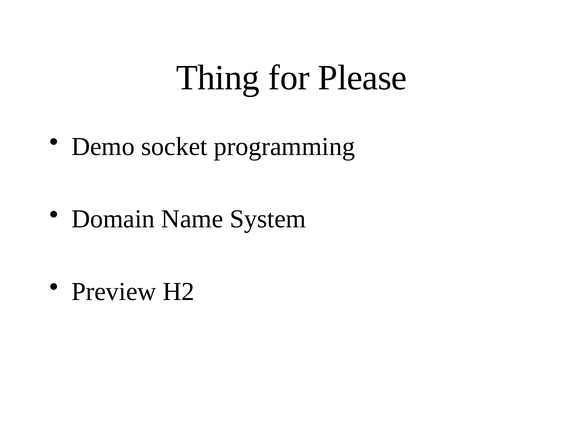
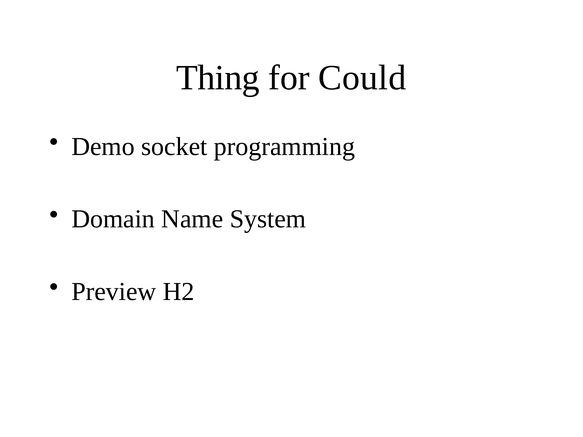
Please: Please -> Could
